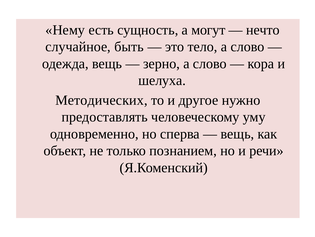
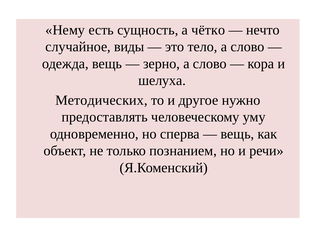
могут: могут -> чётко
быть: быть -> виды
